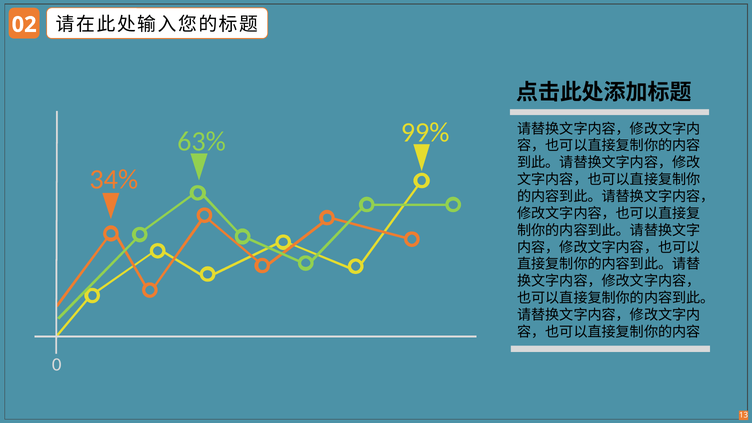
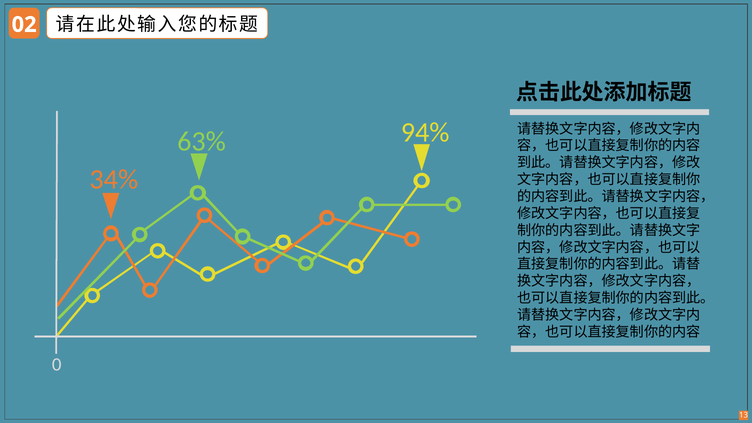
99%: 99% -> 94%
